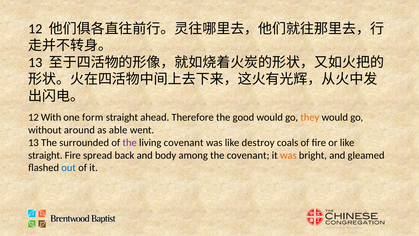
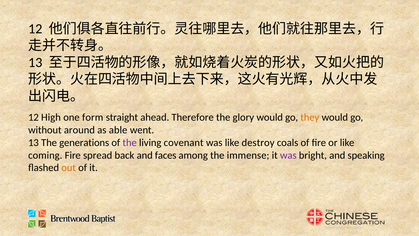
With: With -> High
good: good -> glory
surrounded: surrounded -> generations
straight at (45, 155): straight -> coming
body: body -> faces
the covenant: covenant -> immense
was at (288, 155) colour: orange -> purple
gleamed: gleamed -> speaking
out colour: blue -> orange
